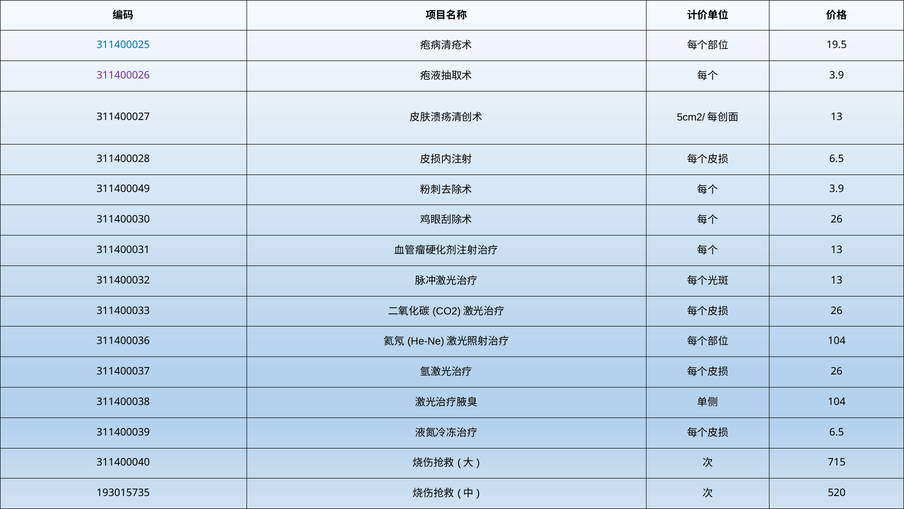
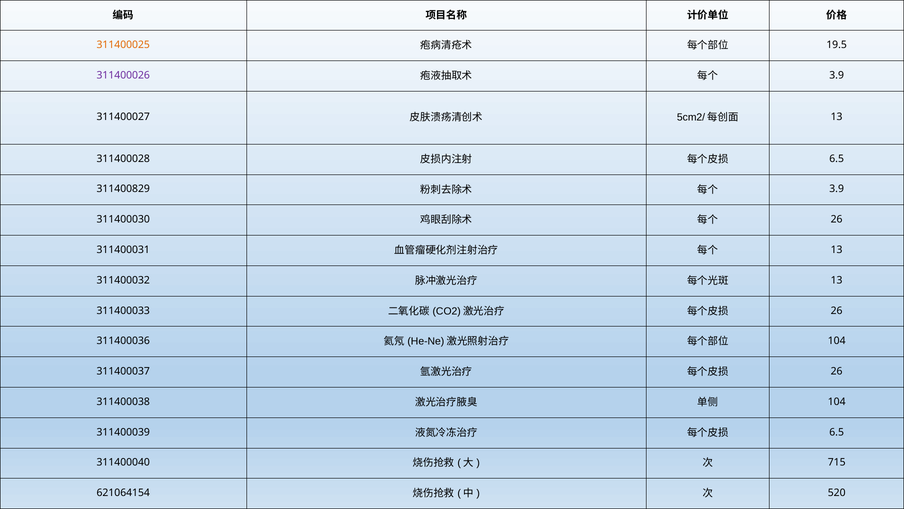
311400025 colour: blue -> orange
311400049: 311400049 -> 311400829
193015735: 193015735 -> 621064154
